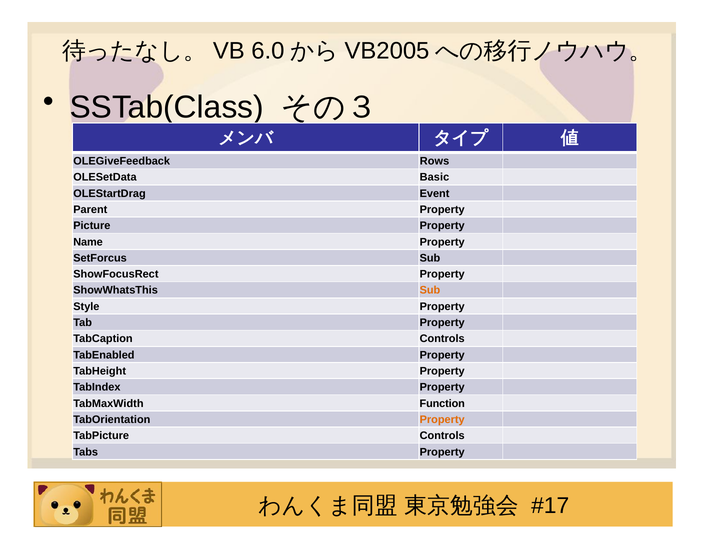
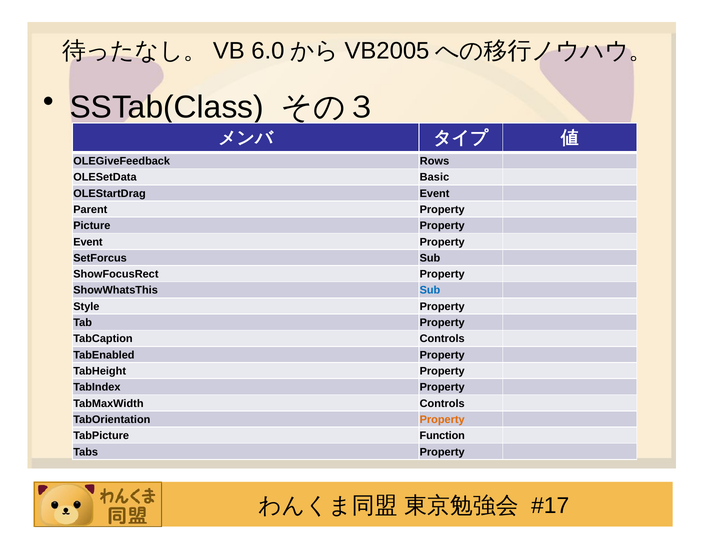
Name at (88, 242): Name -> Event
Sub at (430, 291) colour: orange -> blue
TabMaxWidth Function: Function -> Controls
TabPicture Controls: Controls -> Function
